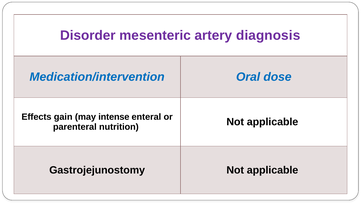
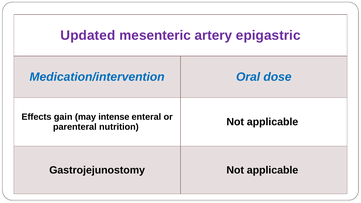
Disorder: Disorder -> Updated
diagnosis: diagnosis -> epigastric
